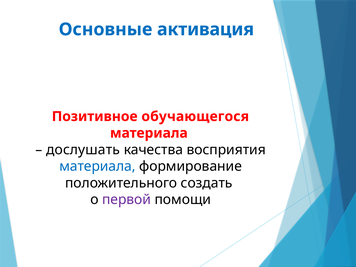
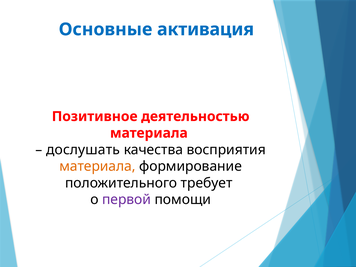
обучающегося: обучающегося -> деятельностью
материала at (97, 166) colour: blue -> orange
создать: создать -> требует
